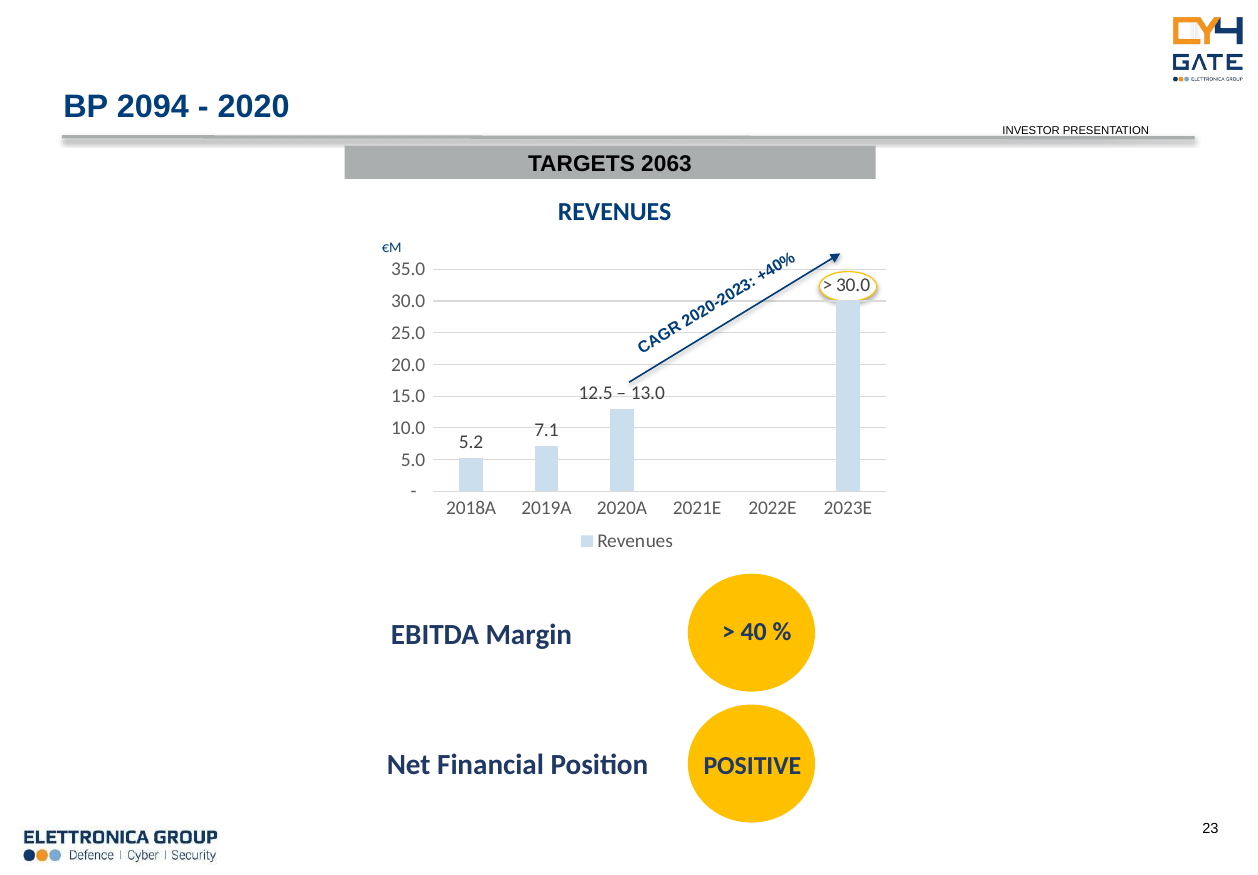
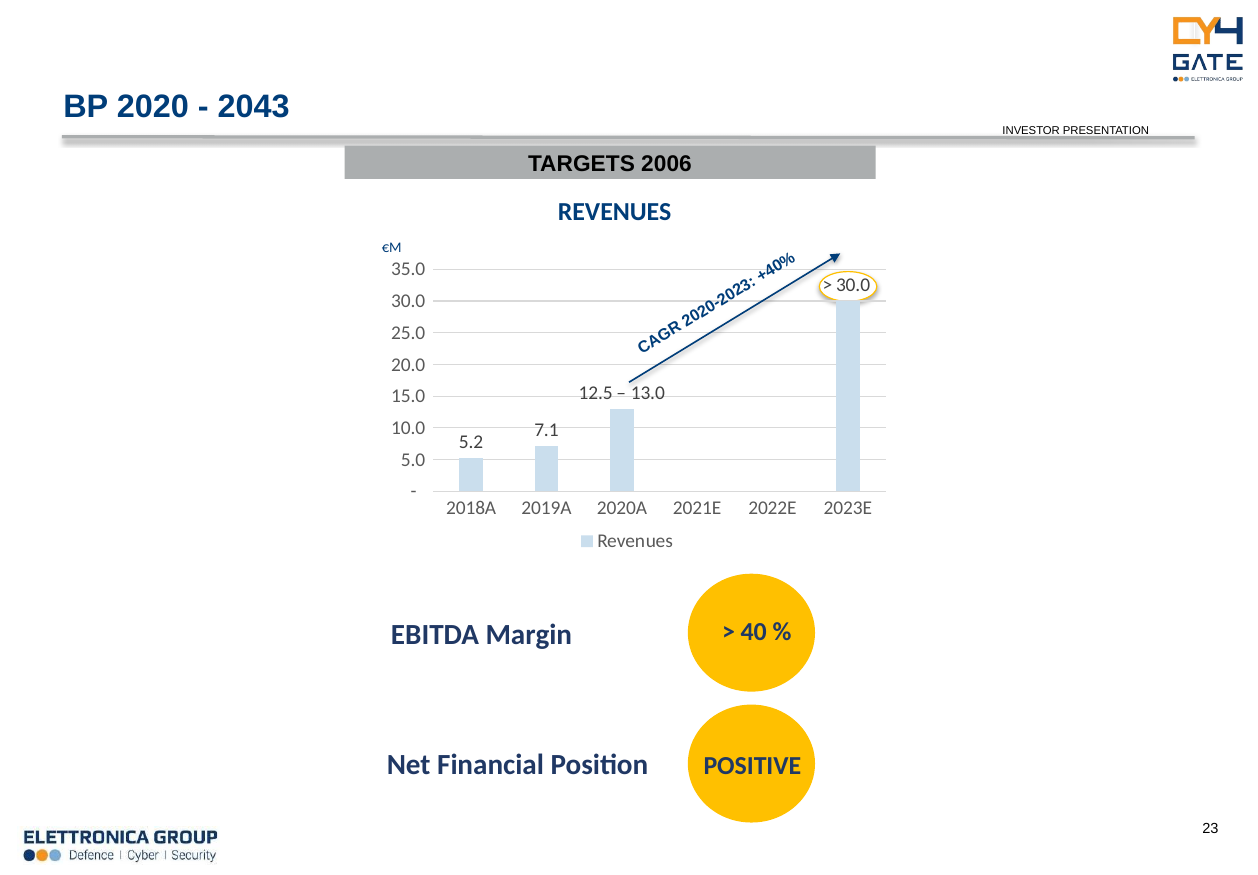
2094: 2094 -> 2020
2020: 2020 -> 2043
2063: 2063 -> 2006
